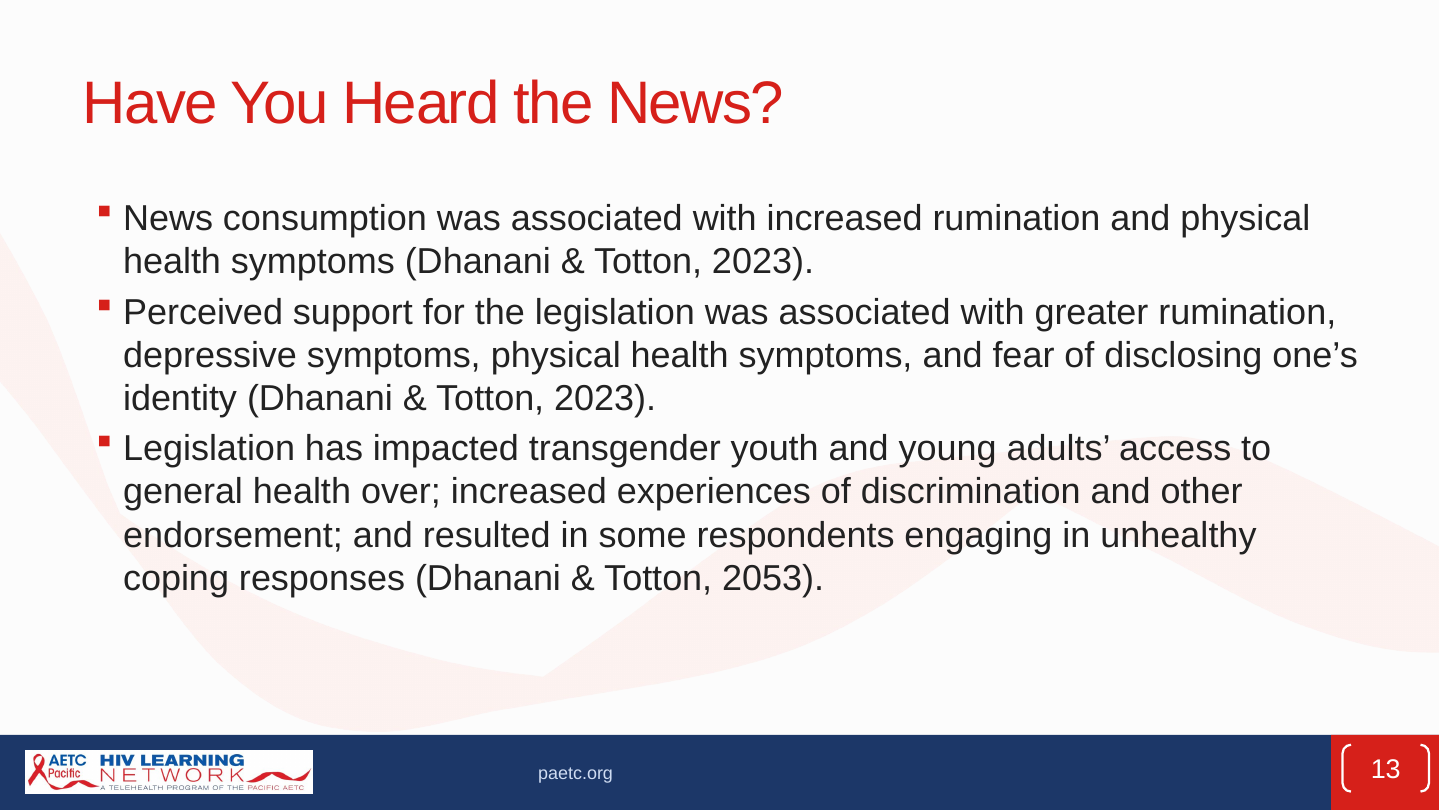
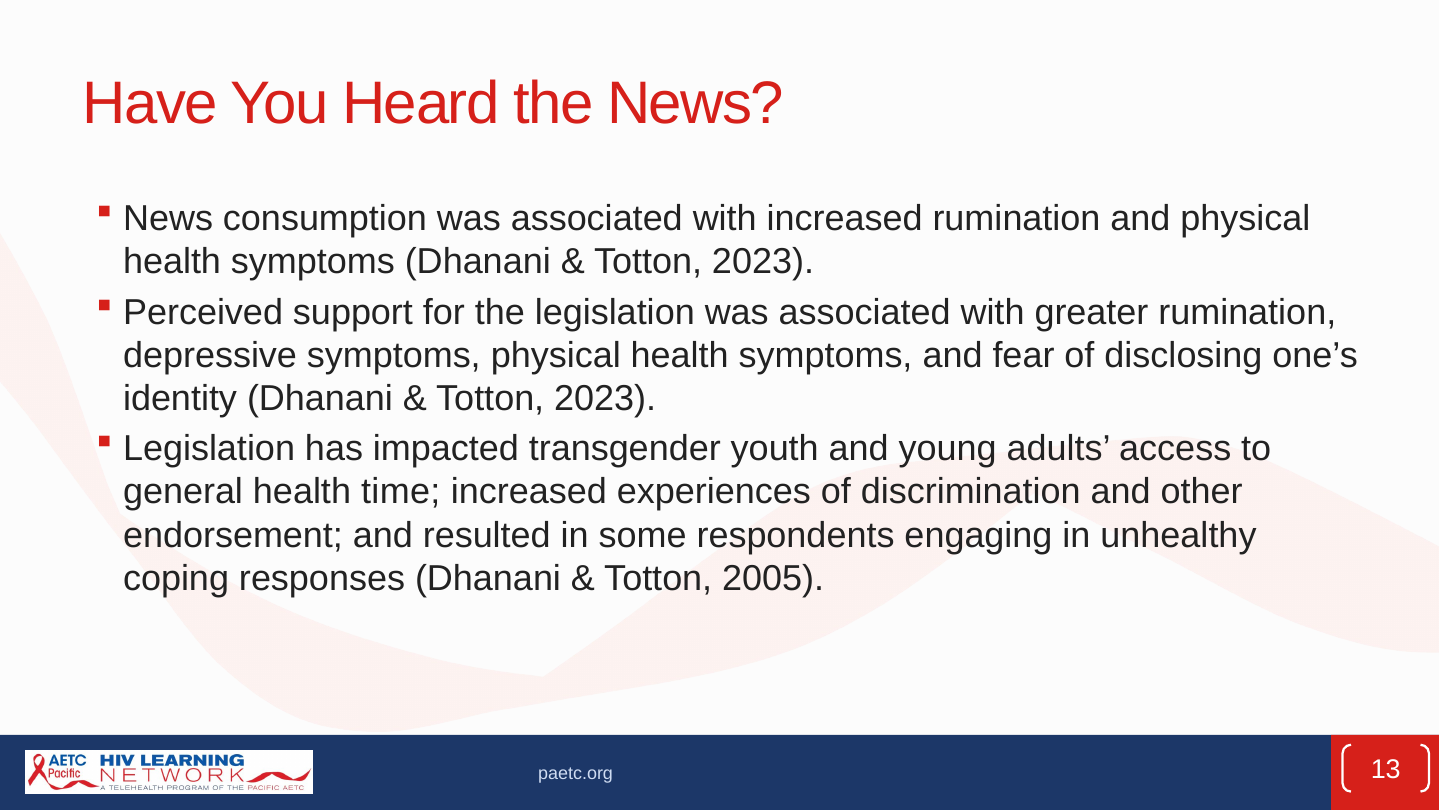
over: over -> time
2053: 2053 -> 2005
